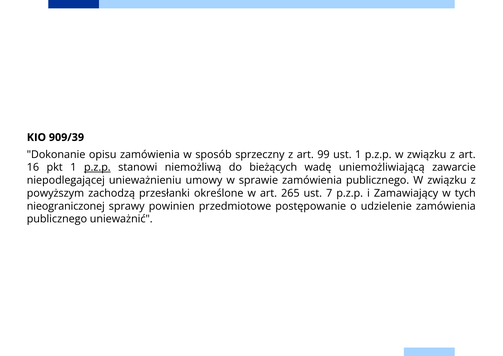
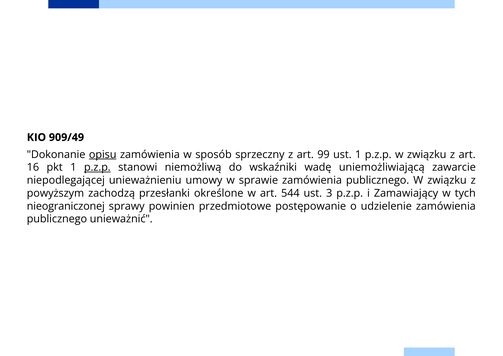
909/39: 909/39 -> 909/49
opisu underline: none -> present
bieżących: bieżących -> wskaźniki
265: 265 -> 544
7: 7 -> 3
